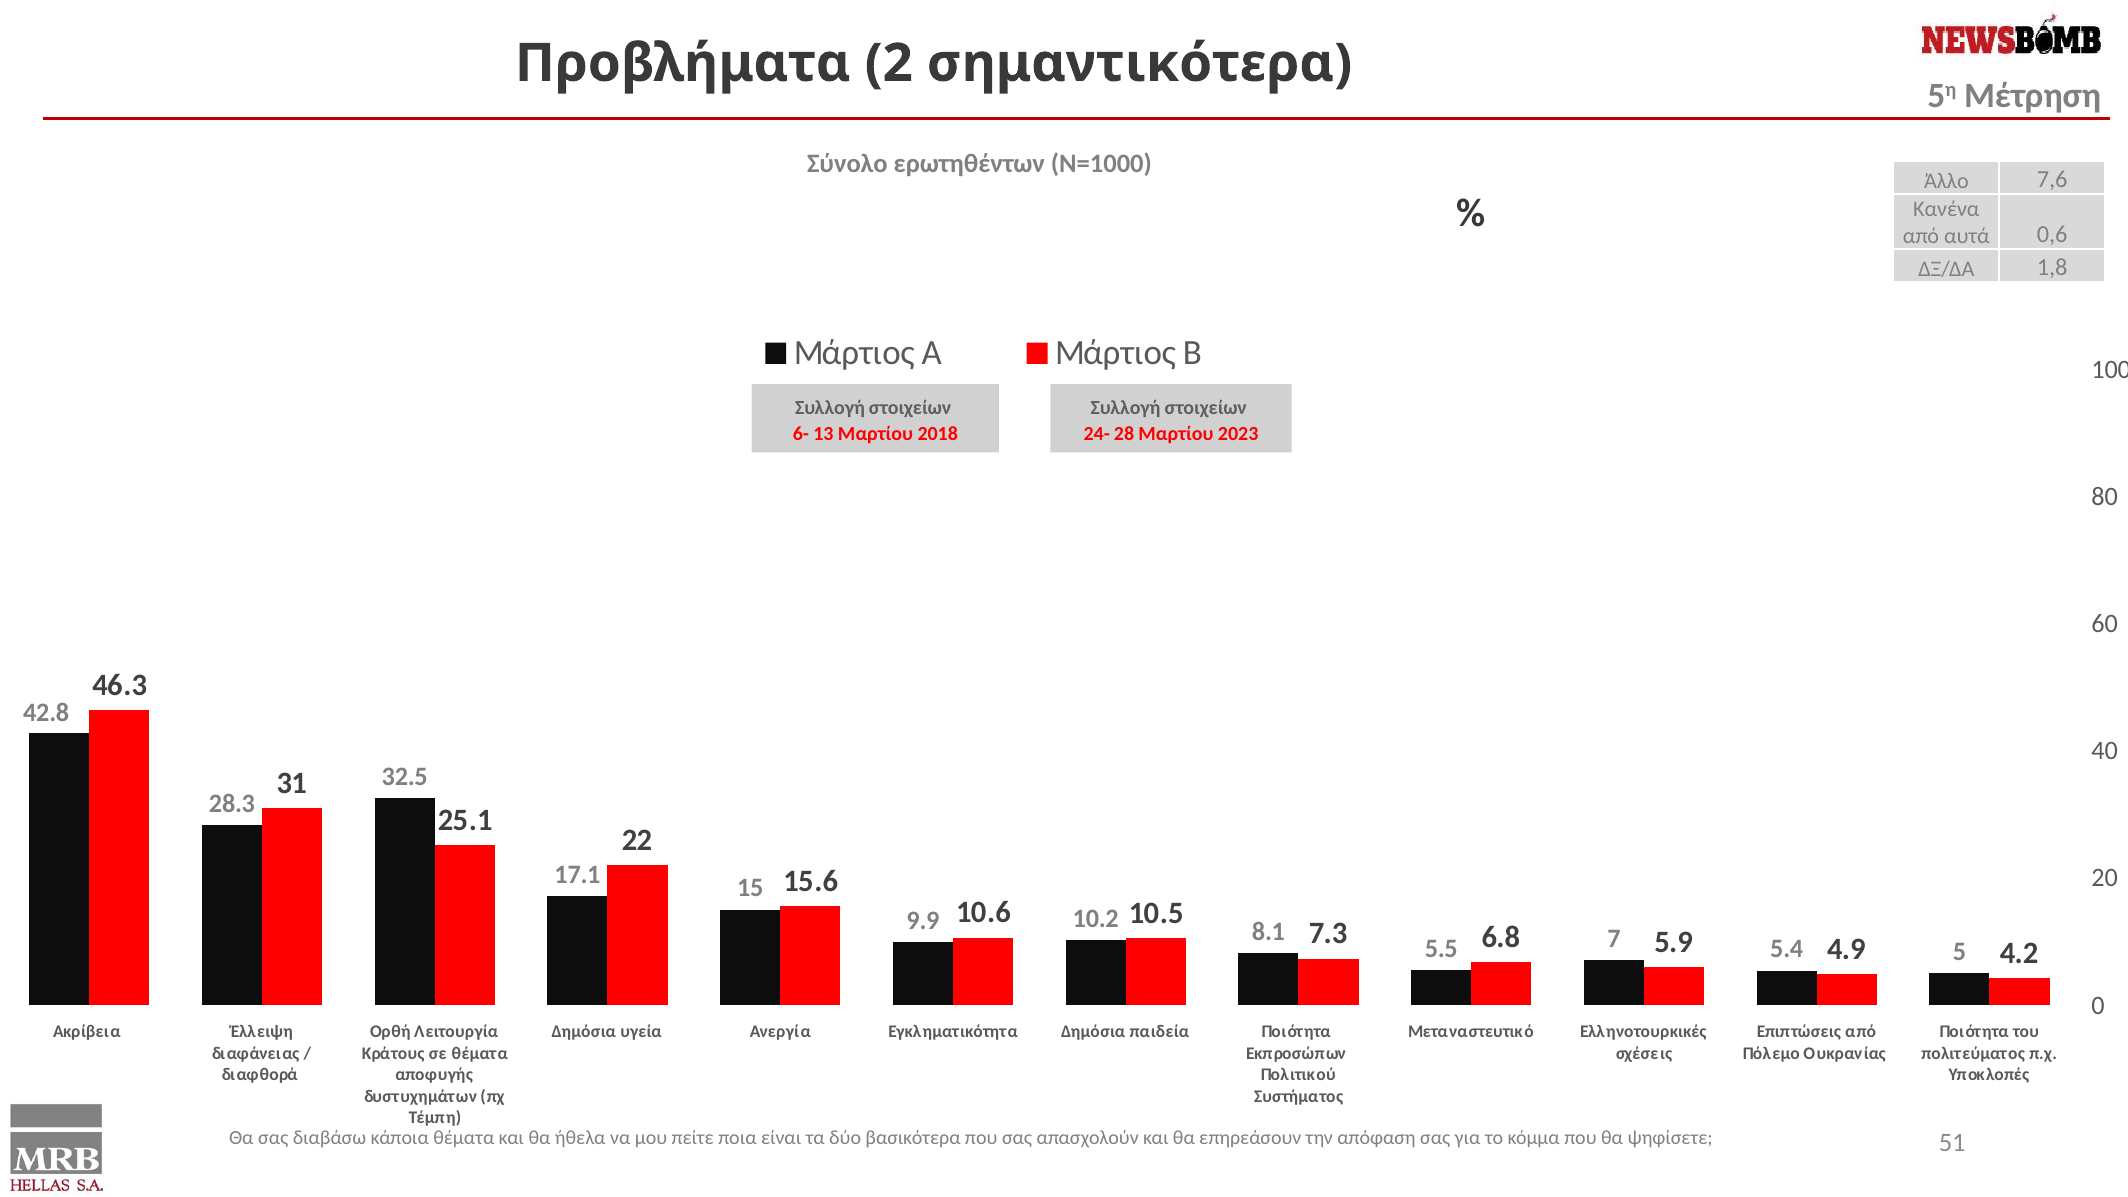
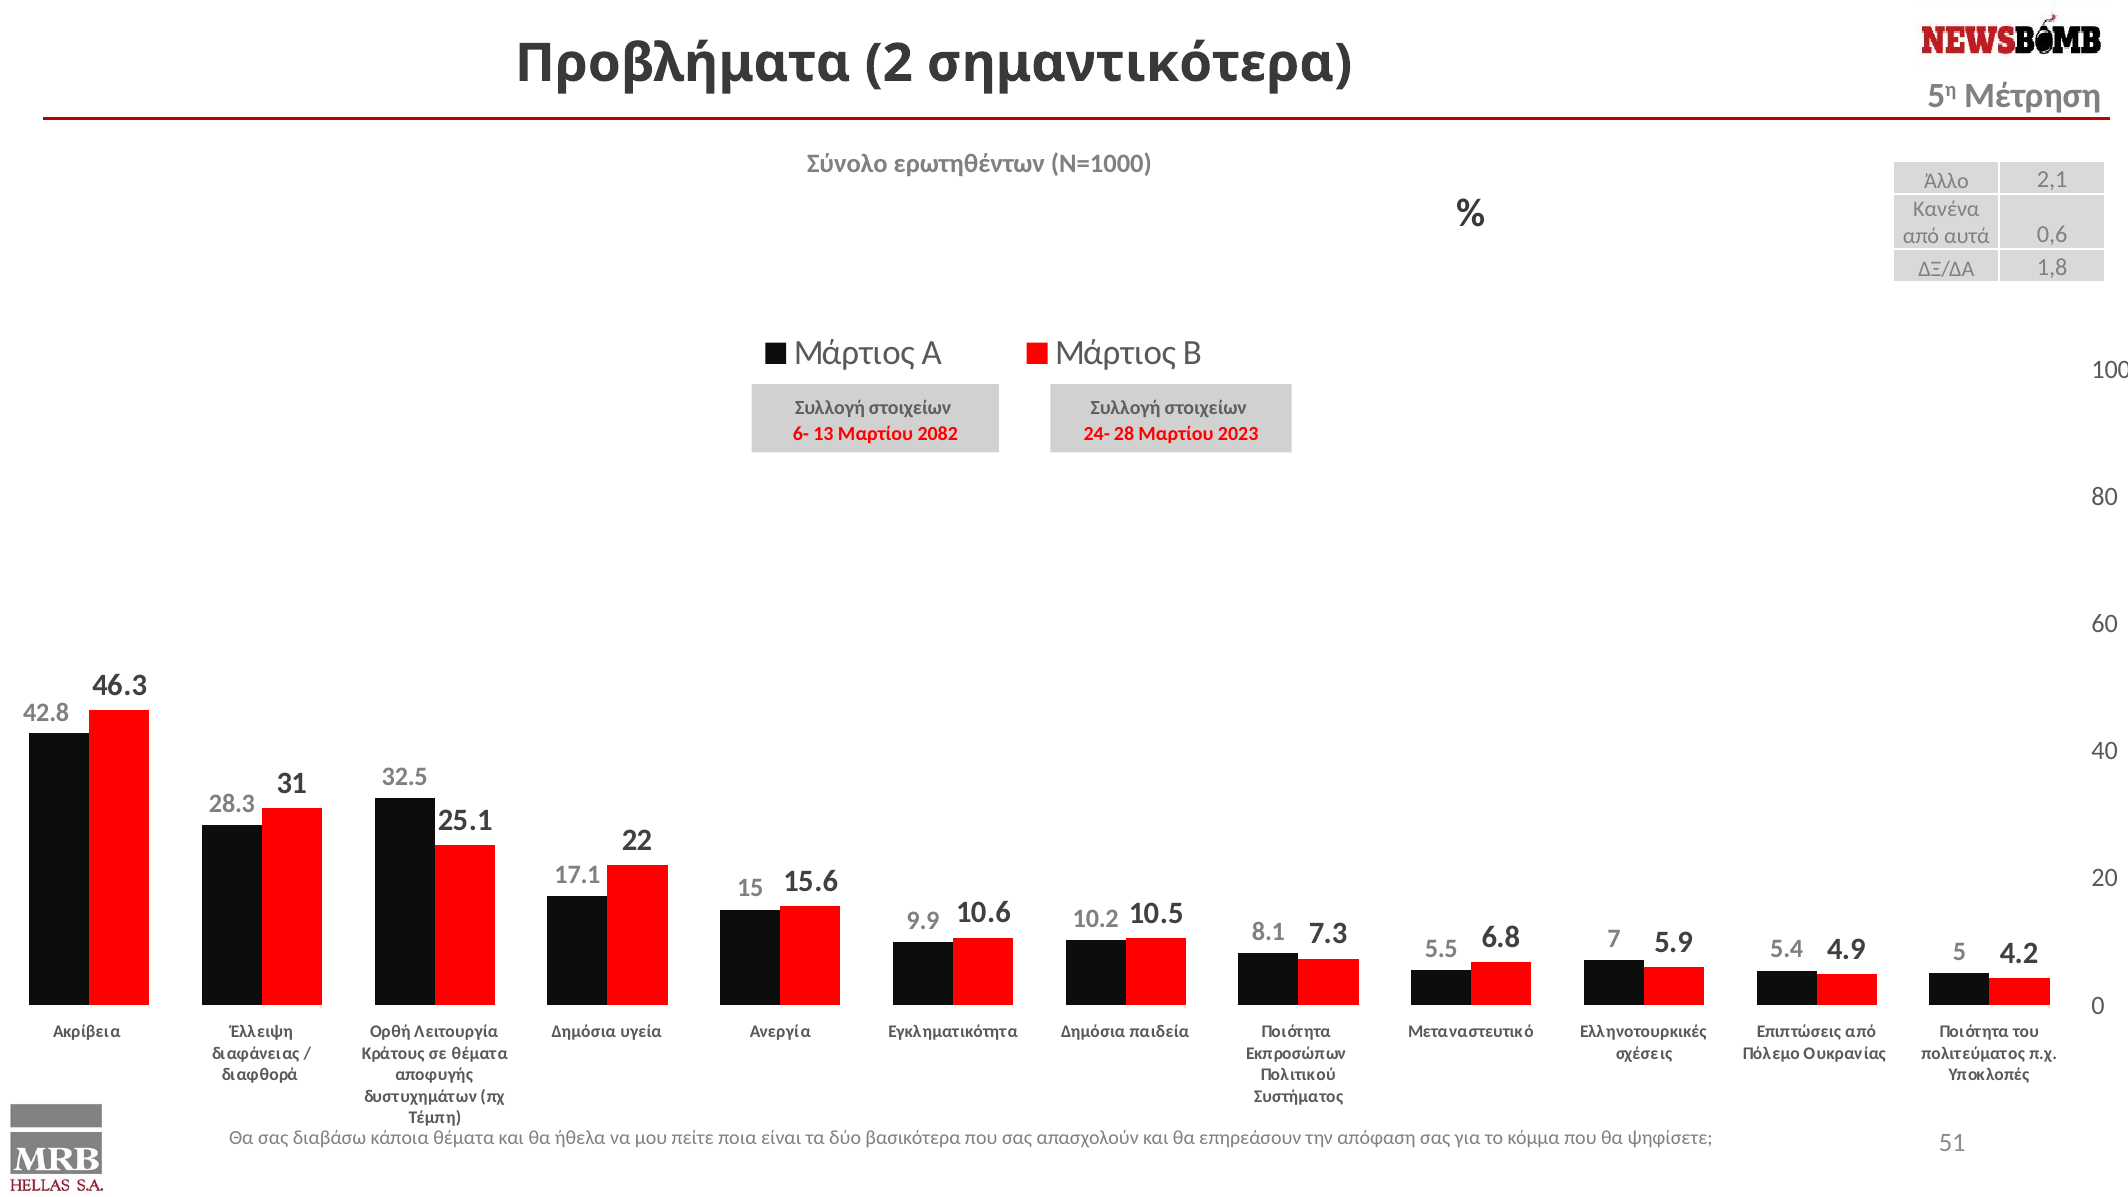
7,6: 7,6 -> 2,1
2018: 2018 -> 2082
